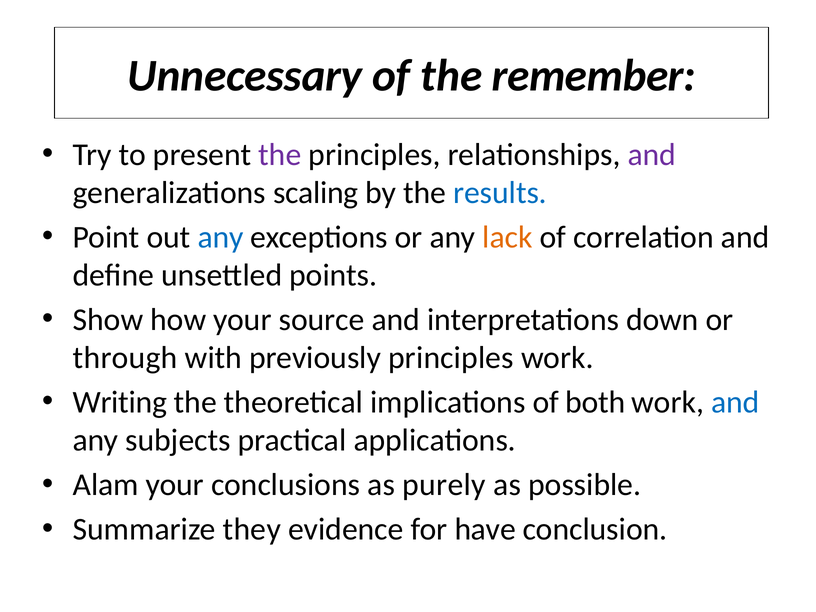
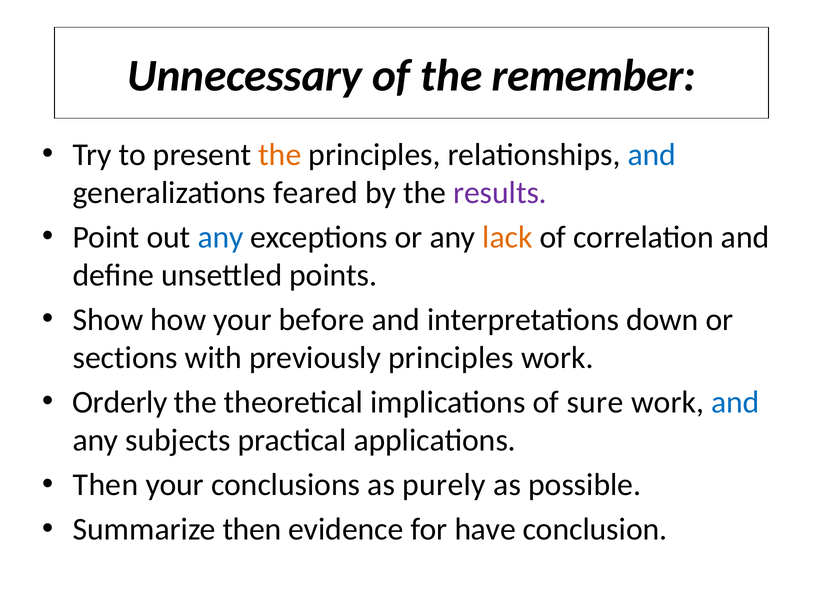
the at (280, 155) colour: purple -> orange
and at (652, 155) colour: purple -> blue
scaling: scaling -> feared
results colour: blue -> purple
source: source -> before
through: through -> sections
Writing: Writing -> Orderly
both: both -> sure
Alam at (106, 485): Alam -> Then
Summarize they: they -> then
